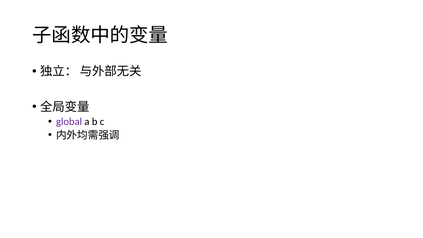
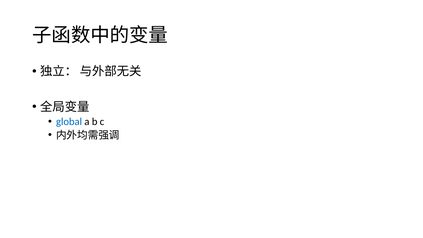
global colour: purple -> blue
